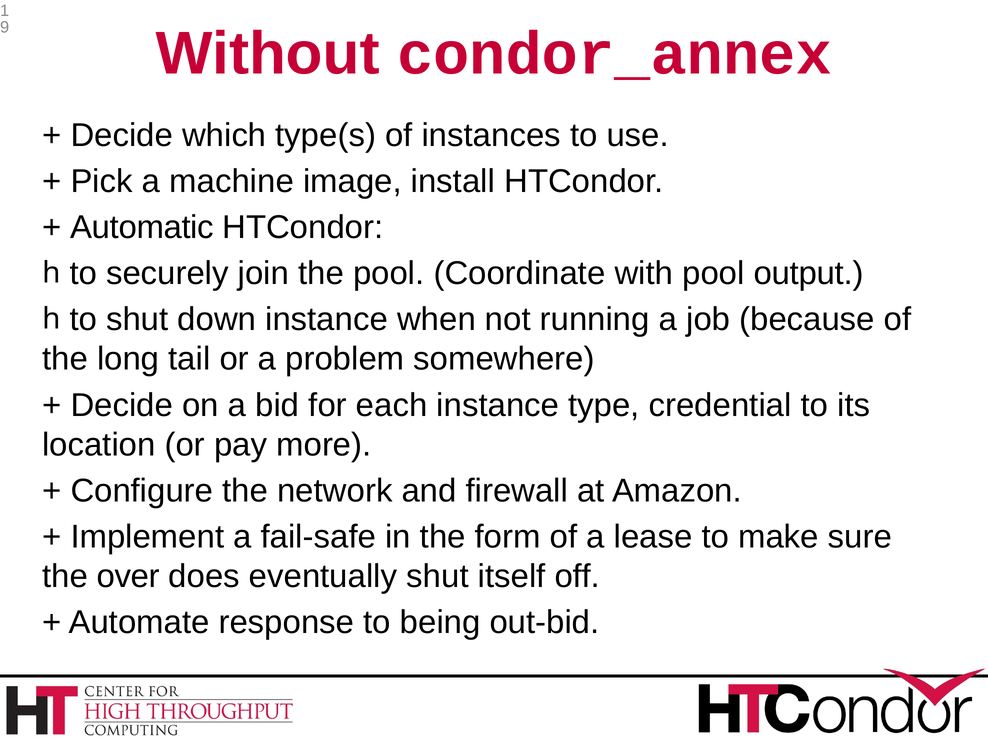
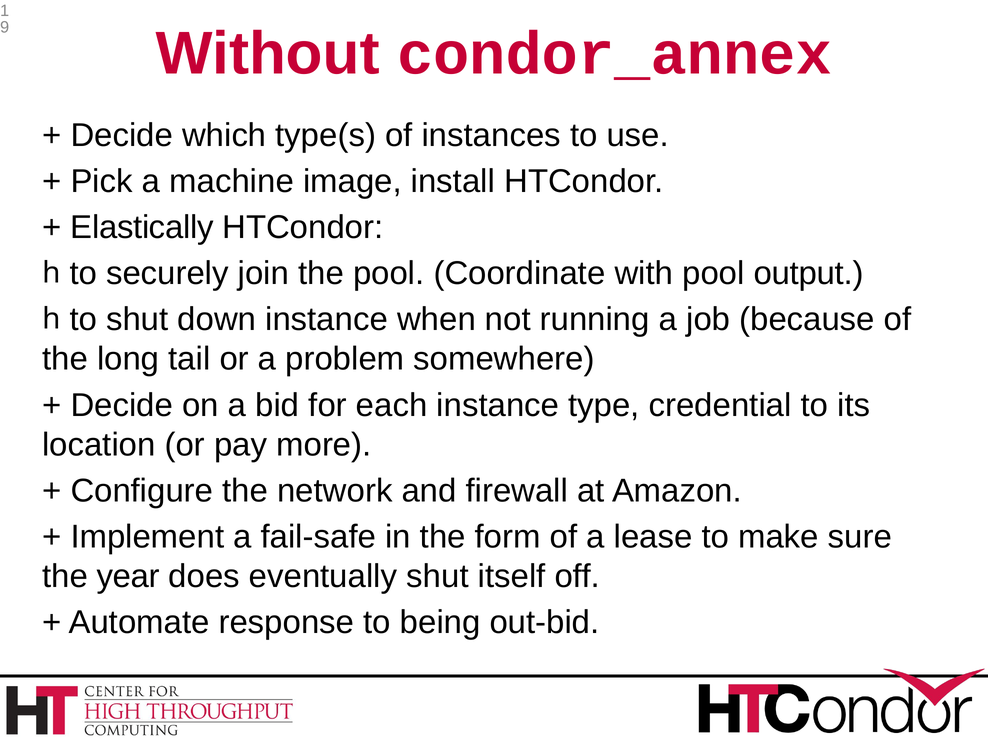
Automatic: Automatic -> Elastically
over: over -> year
